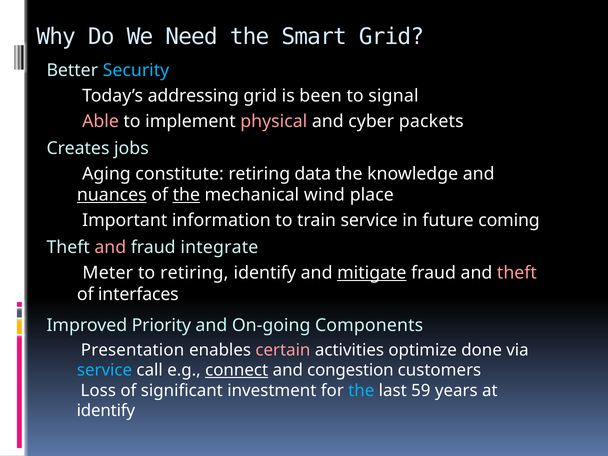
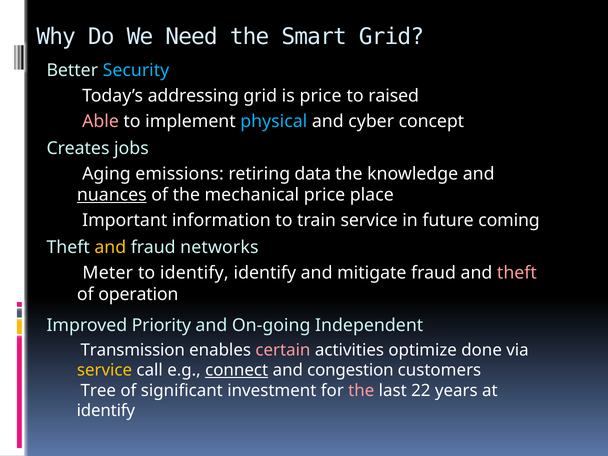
is been: been -> price
signal: signal -> raised
physical colour: pink -> light blue
packets: packets -> concept
constitute: constitute -> emissions
the at (186, 195) underline: present -> none
mechanical wind: wind -> price
and at (110, 248) colour: pink -> yellow
integrate: integrate -> networks
to retiring: retiring -> identify
mitigate underline: present -> none
interfaces: interfaces -> operation
Components: Components -> Independent
Presentation: Presentation -> Transmission
service at (105, 370) colour: light blue -> yellow
Loss: Loss -> Tree
the at (361, 391) colour: light blue -> pink
59: 59 -> 22
